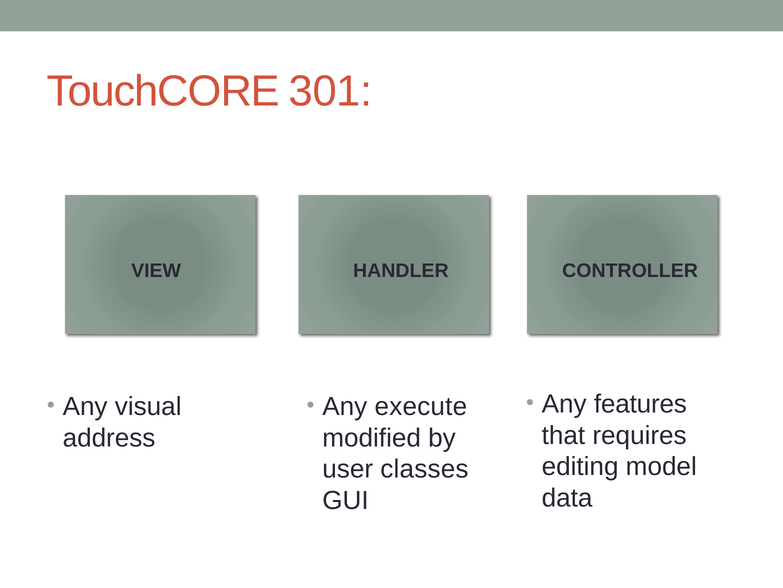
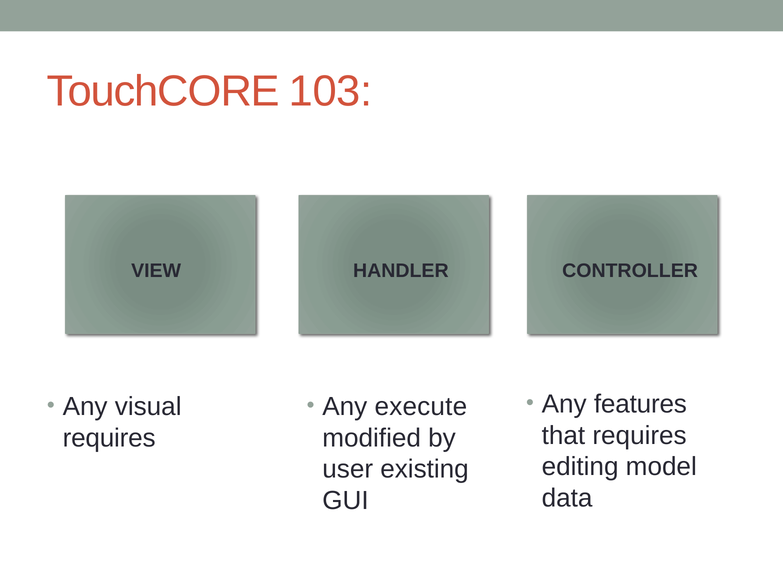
301: 301 -> 103
address at (109, 437): address -> requires
classes: classes -> existing
